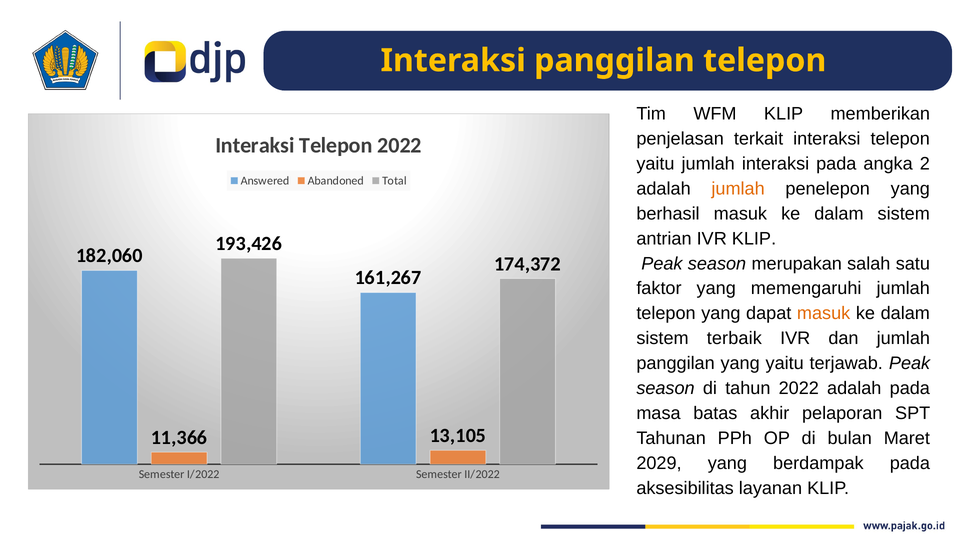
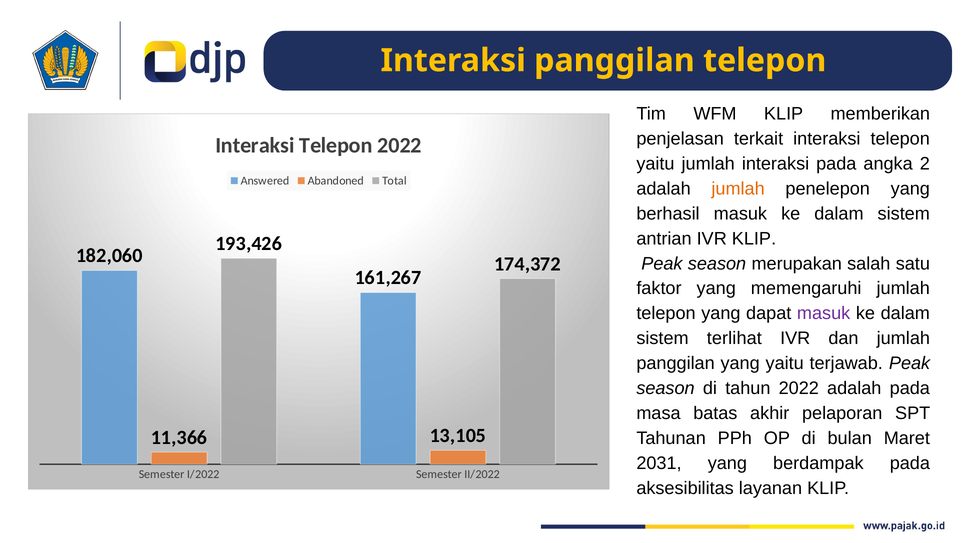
masuk at (824, 313) colour: orange -> purple
terbaik: terbaik -> terlihat
2029: 2029 -> 2031
